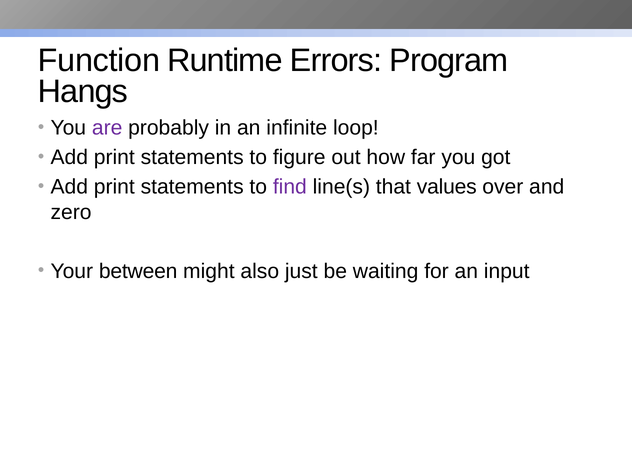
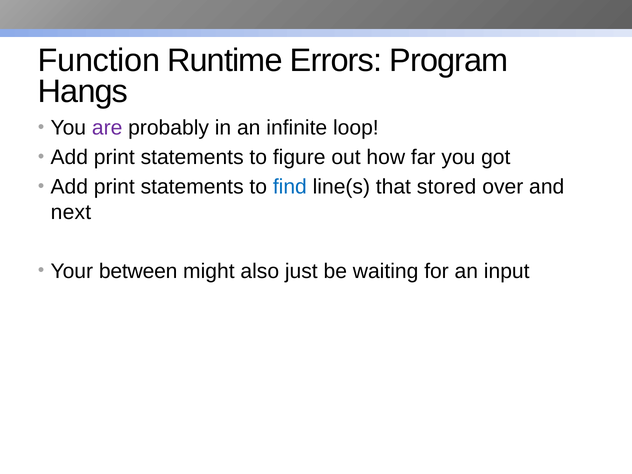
find colour: purple -> blue
values: values -> stored
zero: zero -> next
